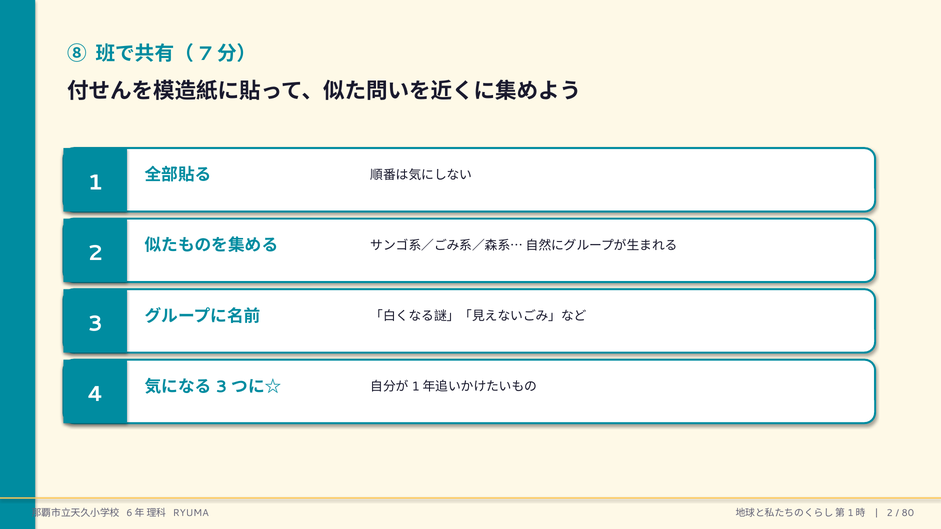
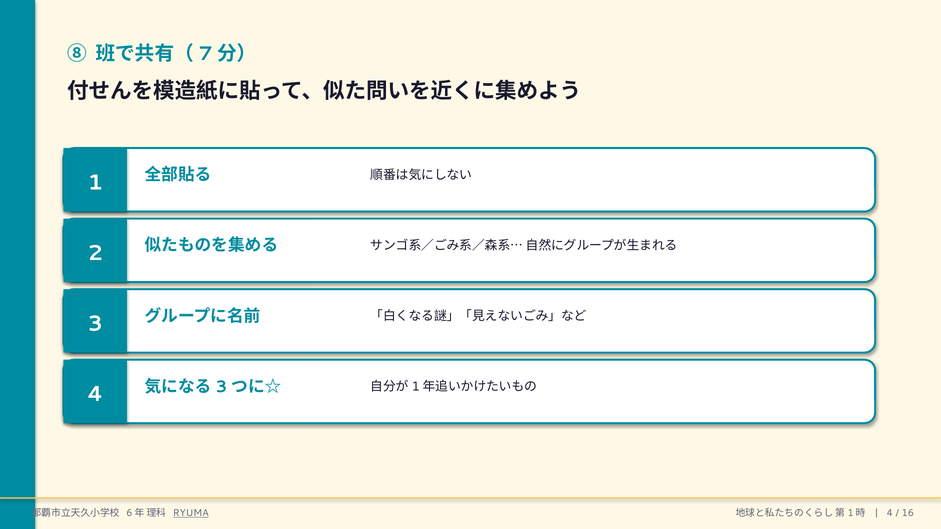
RYUMA underline: none -> present
2 at (890, 514): 2 -> 4
80: 80 -> 16
